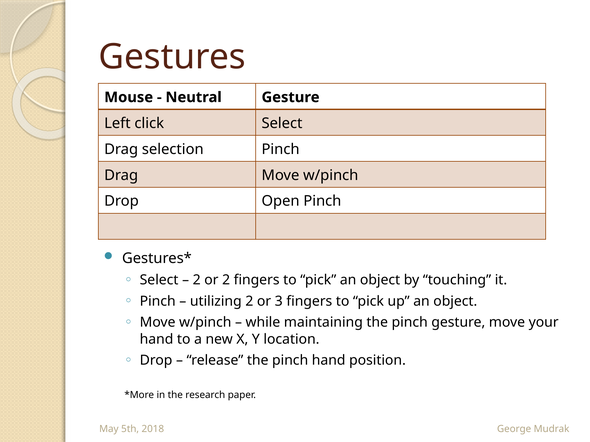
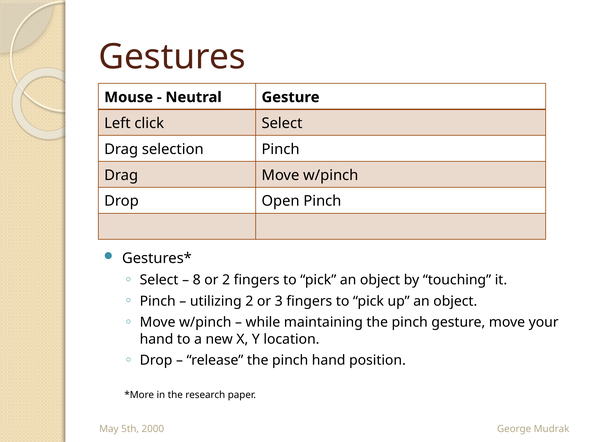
2 at (197, 280): 2 -> 8
2018: 2018 -> 2000
